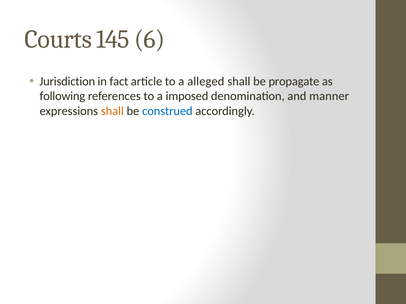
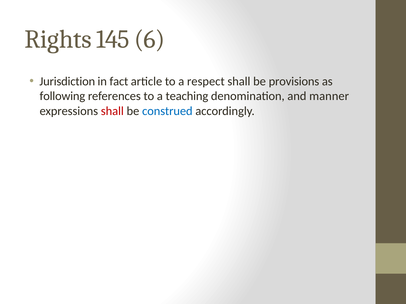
Courts: Courts -> Rights
alleged: alleged -> respect
propagate: propagate -> provisions
imposed: imposed -> teaching
shall at (112, 111) colour: orange -> red
